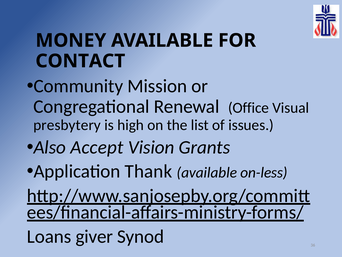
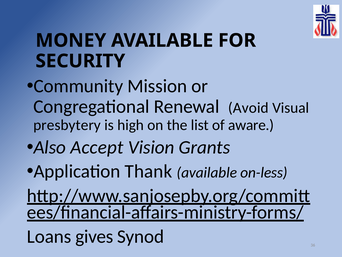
CONTACT: CONTACT -> SECURITY
Office: Office -> Avoid
issues: issues -> aware
giver: giver -> gives
